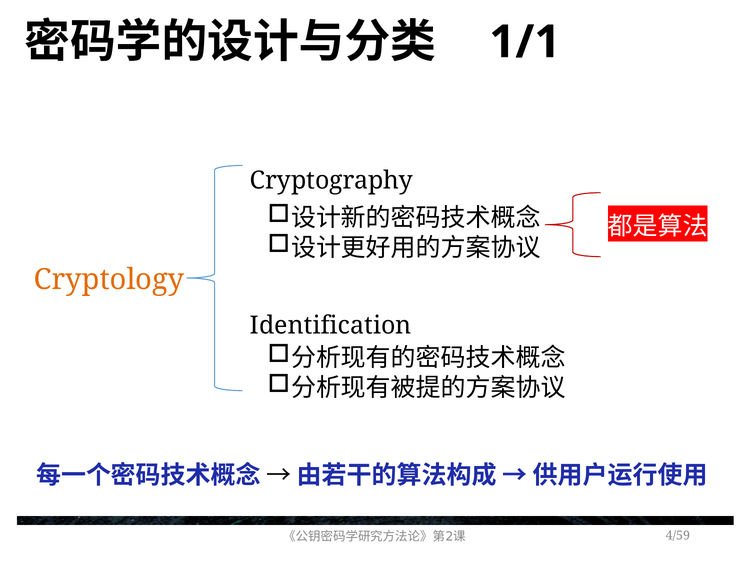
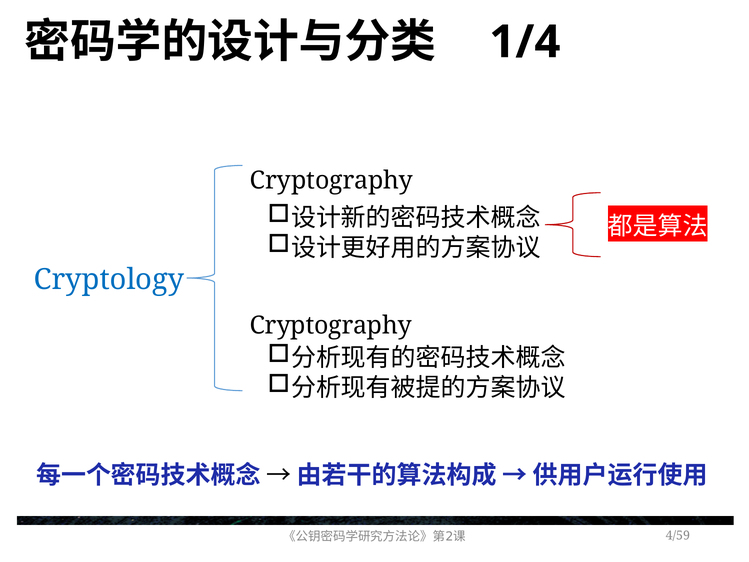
1/1: 1/1 -> 1/4
Cryptology colour: orange -> blue
Identification at (331, 325): Identification -> Cryptography
